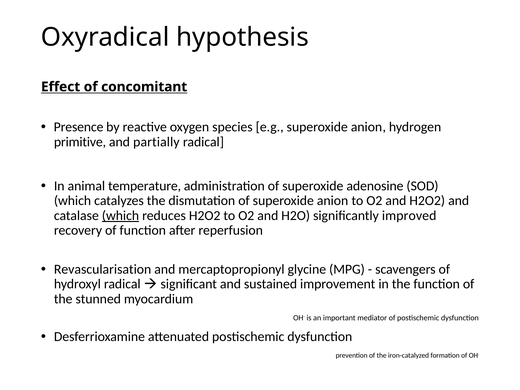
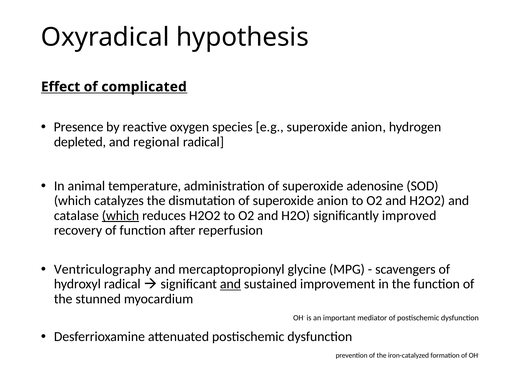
concomitant: concomitant -> complicated
primitive: primitive -> depleted
partially: partially -> regional
Revascularisation: Revascularisation -> Ventriculography
and at (230, 284) underline: none -> present
